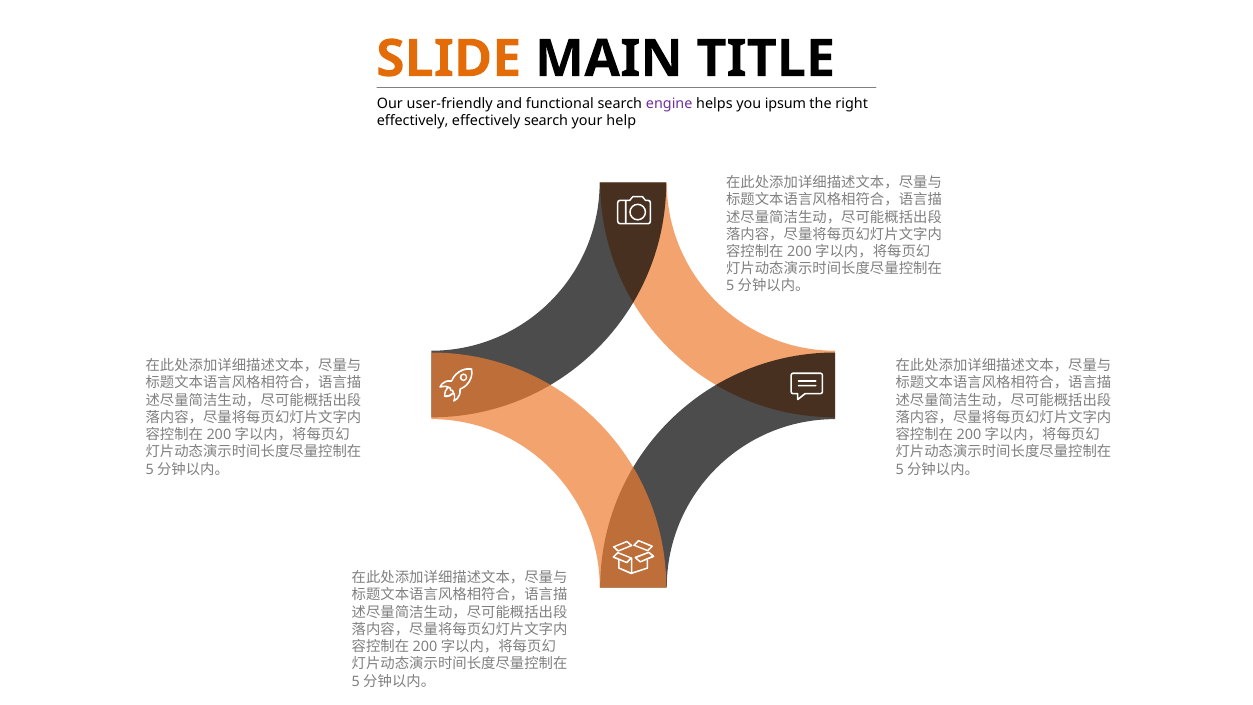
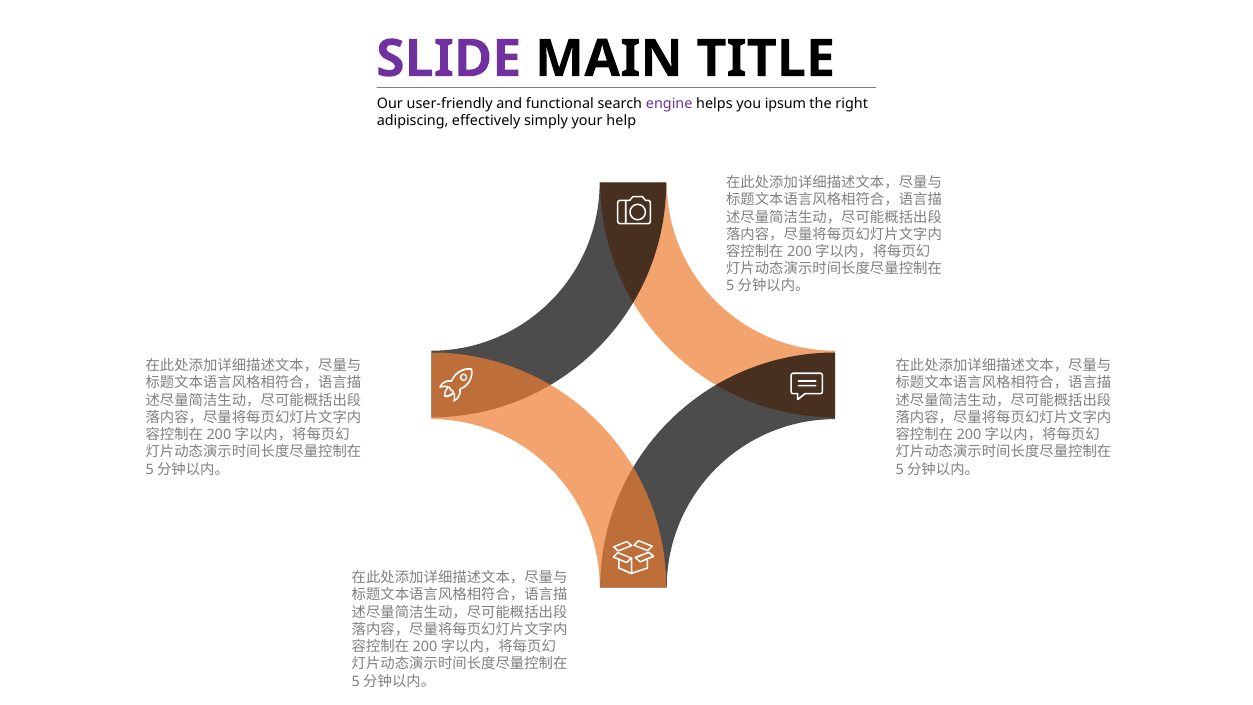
SLIDE colour: orange -> purple
effectively at (413, 121): effectively -> adipiscing
effectively search: search -> simply
